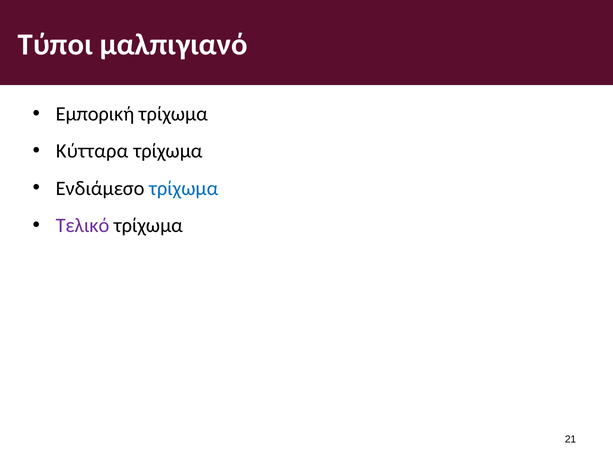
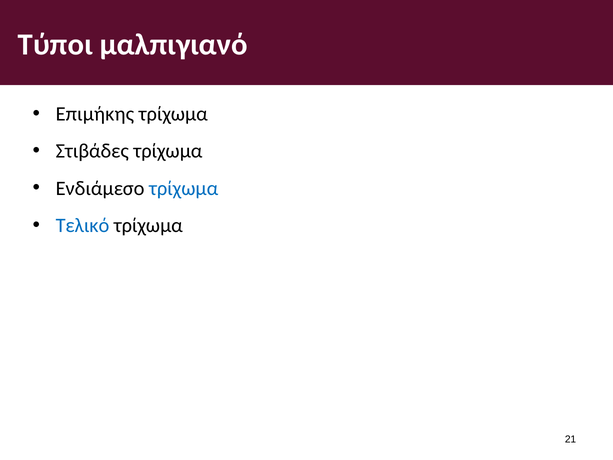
Εμπορική: Εμπορική -> Επιμήκης
Κύτταρα: Κύτταρα -> Στιβάδες
Τελικό colour: purple -> blue
